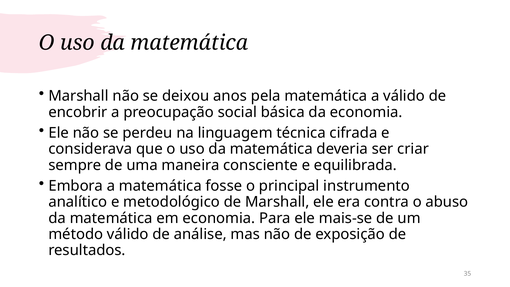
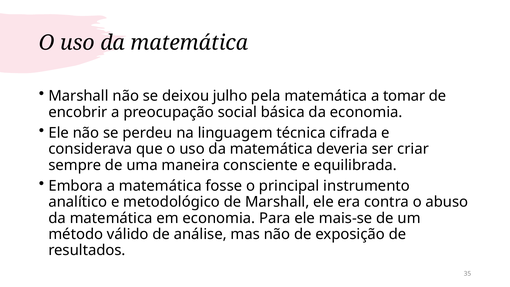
anos: anos -> julho
a válido: válido -> tomar
